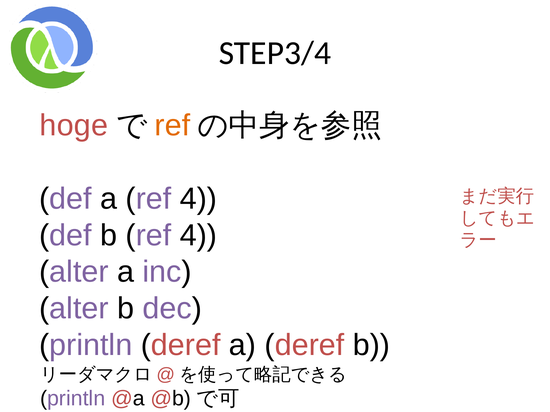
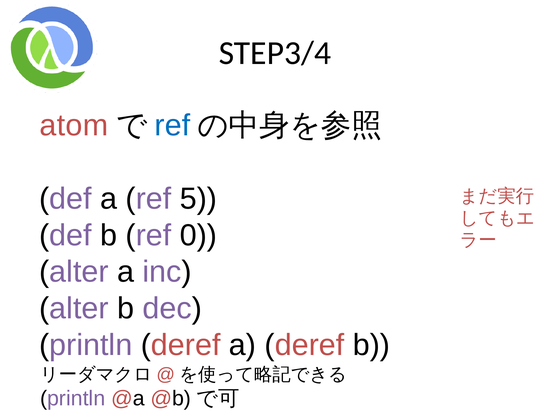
hoge: hoge -> atom
ref at (172, 126) colour: orange -> blue
a ref 4: 4 -> 5
b ref 4: 4 -> 0
